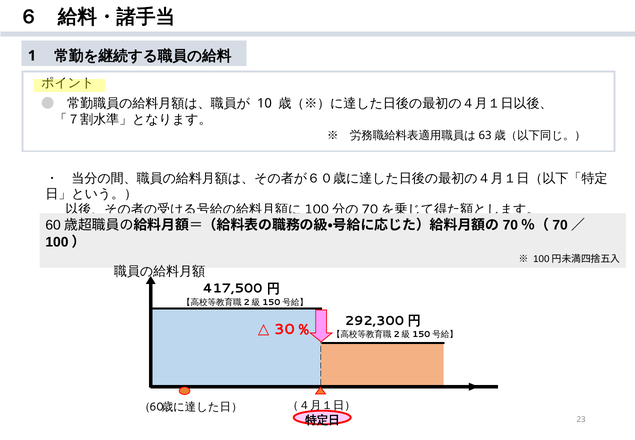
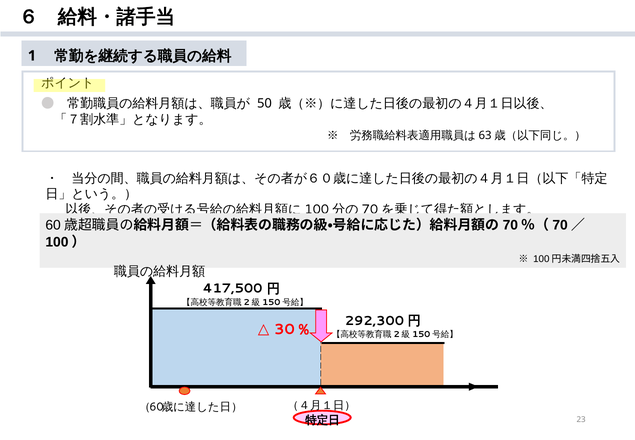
10: 10 -> 50
